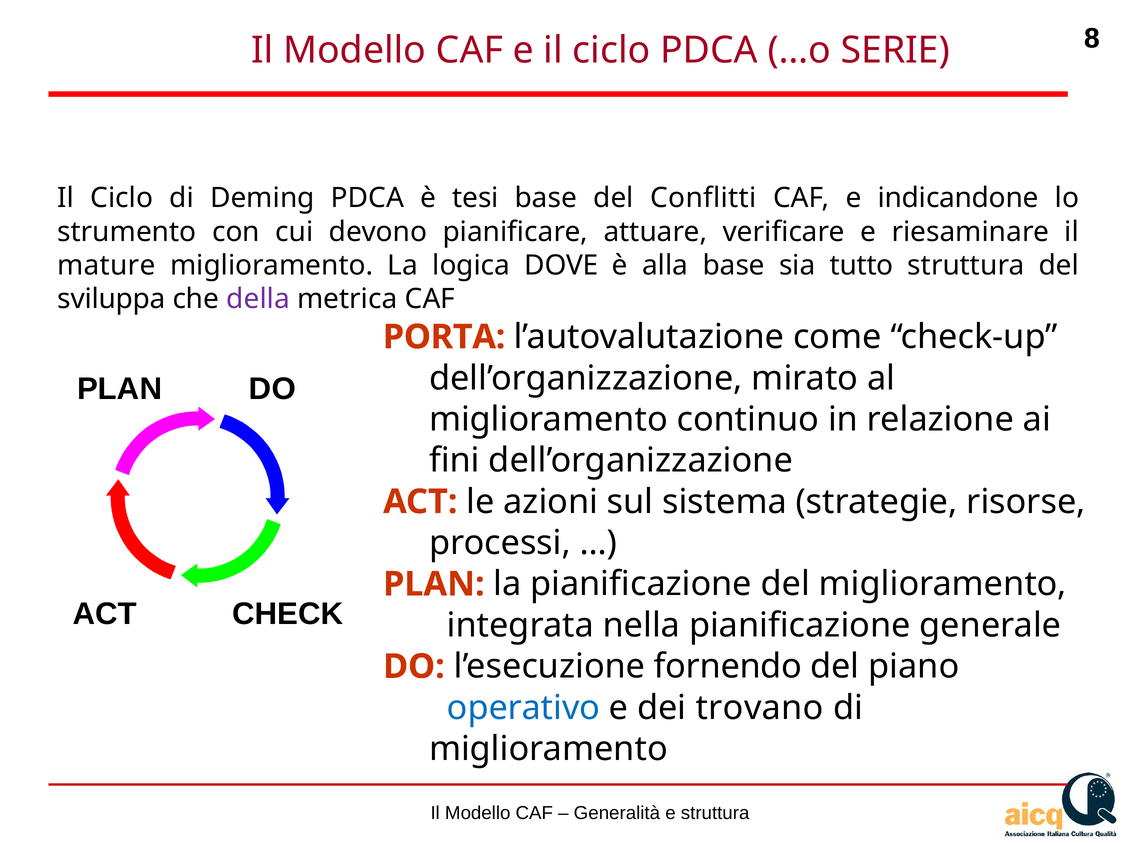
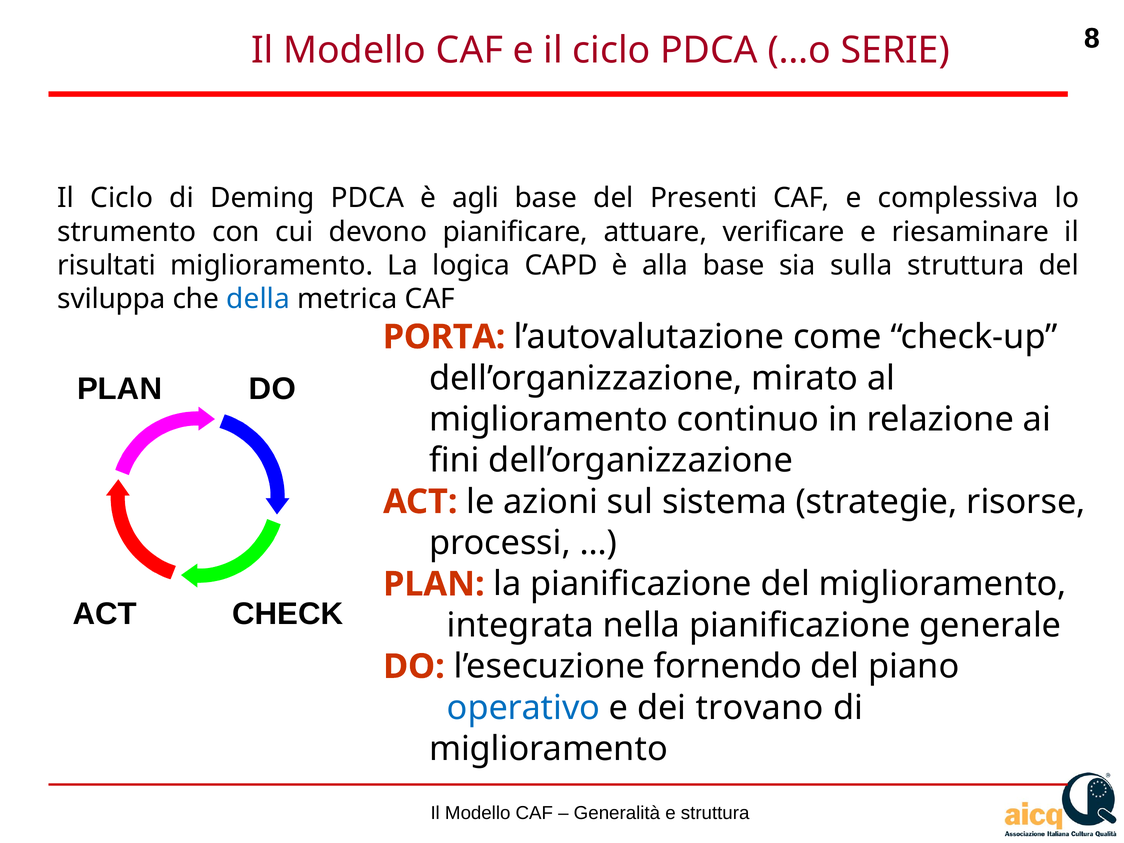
tesi: tesi -> agli
Conflitti: Conflitti -> Presenti
indicandone: indicandone -> complessiva
mature: mature -> risultati
DOVE: DOVE -> CAPD
tutto: tutto -> sulla
della colour: purple -> blue
